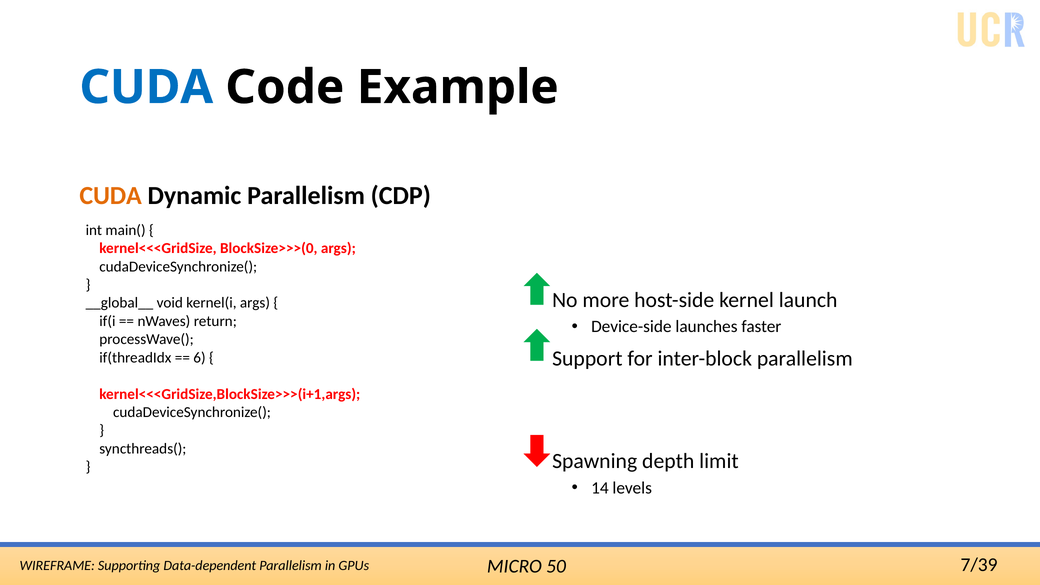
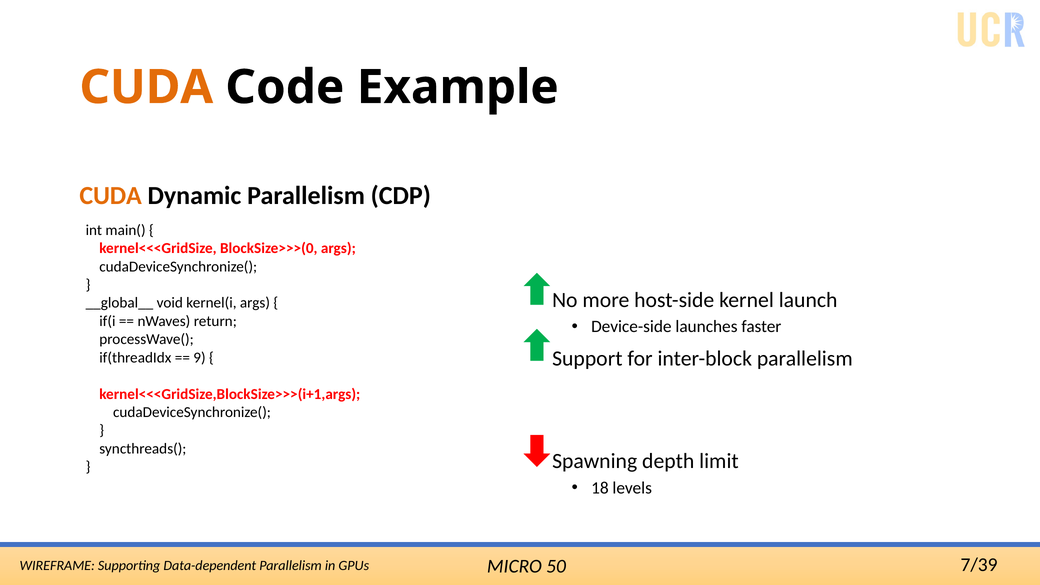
CUDA at (146, 87) colour: blue -> orange
6: 6 -> 9
14: 14 -> 18
